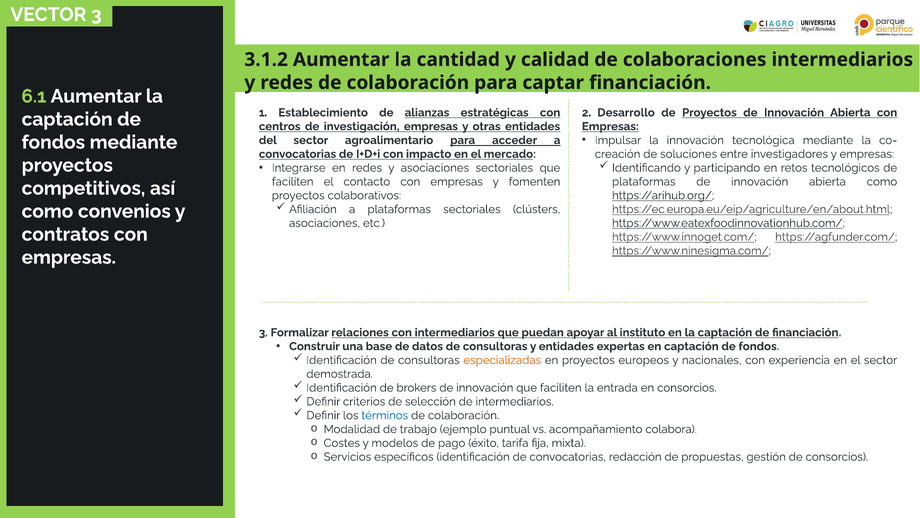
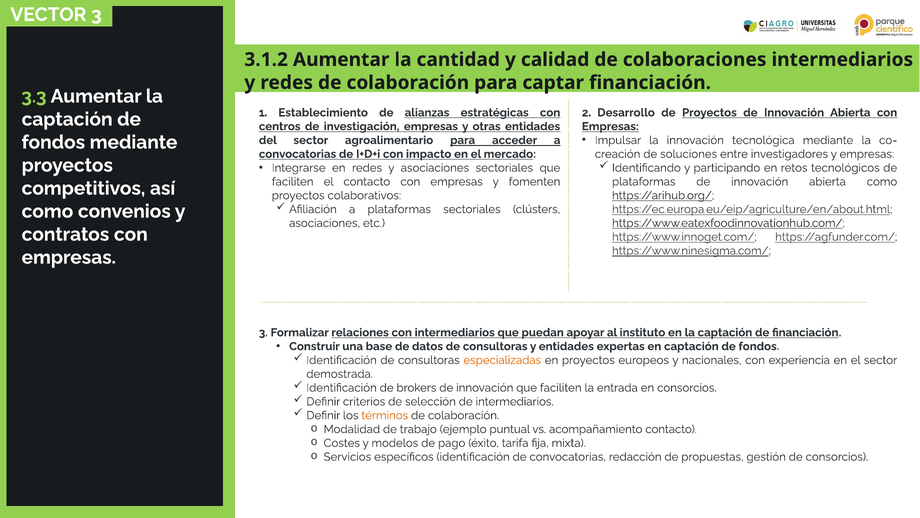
6.1: 6.1 -> 3.3
términos colour: blue -> orange
acompañamiento colabora: colabora -> contacto
